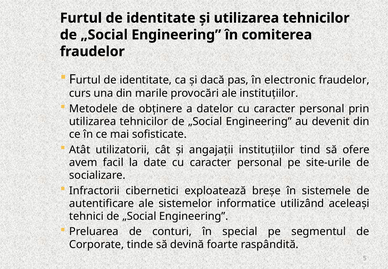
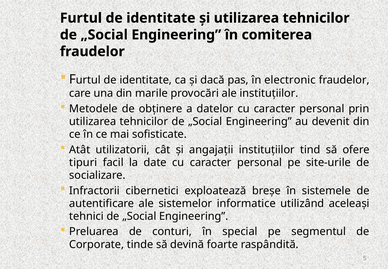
curs: curs -> care
avem: avem -> tipuri
